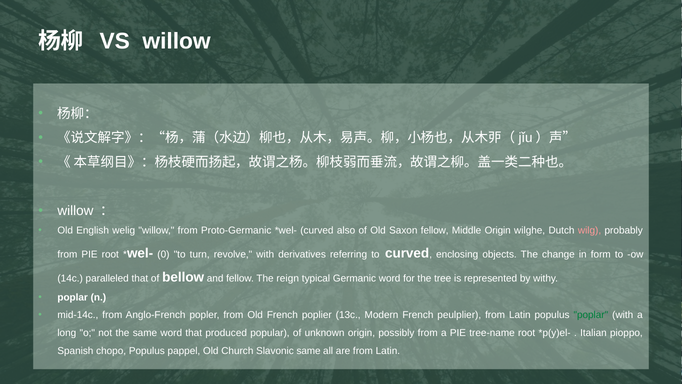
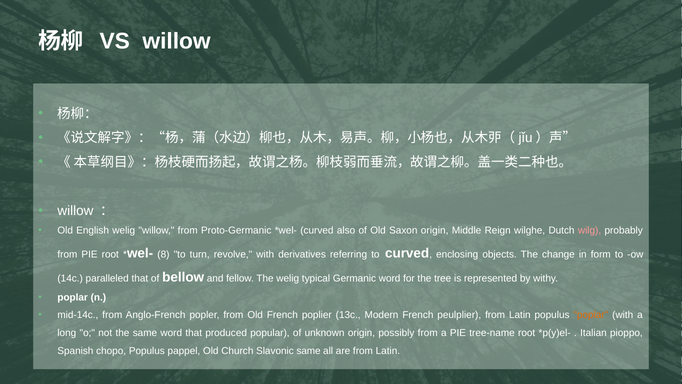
Saxon fellow: fellow -> origin
Middle Origin: Origin -> Reign
0: 0 -> 8
The reign: reign -> welig
poplar at (591, 315) colour: green -> orange
